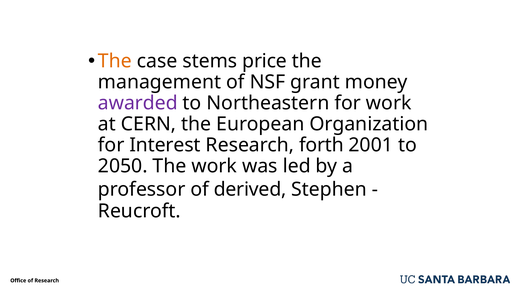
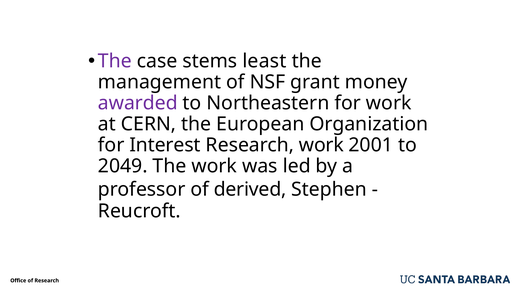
The at (115, 61) colour: orange -> purple
price: price -> least
Research forth: forth -> work
2050: 2050 -> 2049
